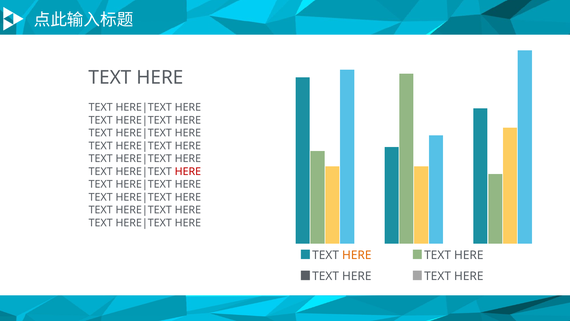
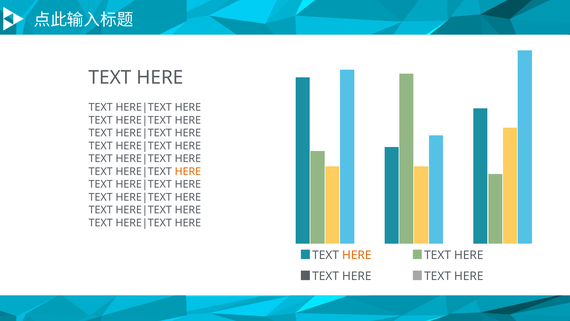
HERE at (188, 171) colour: red -> orange
